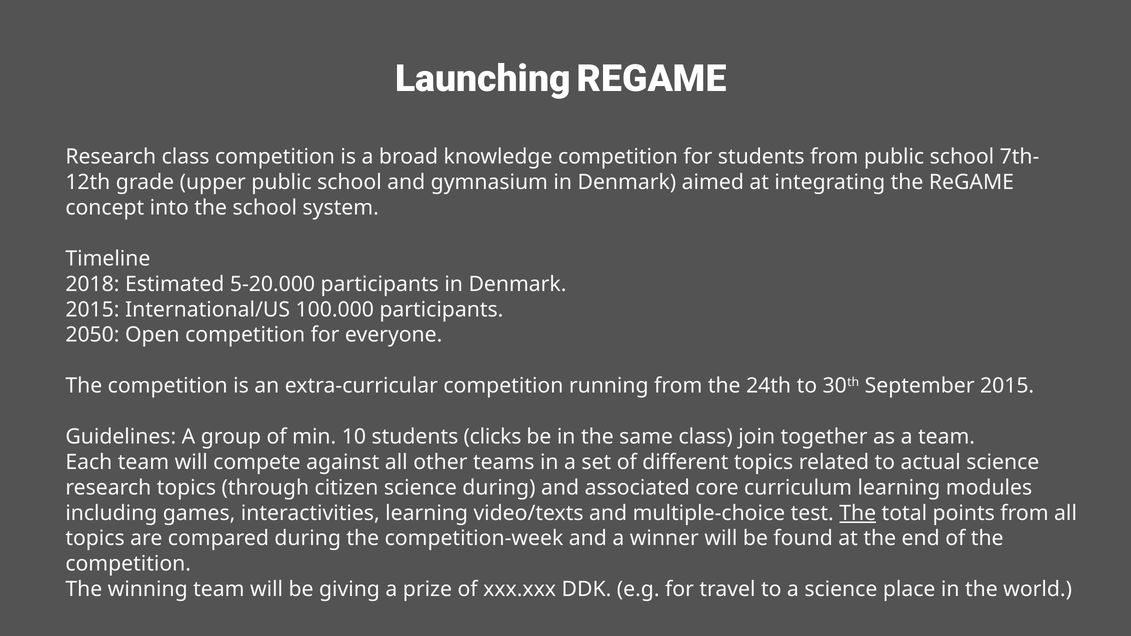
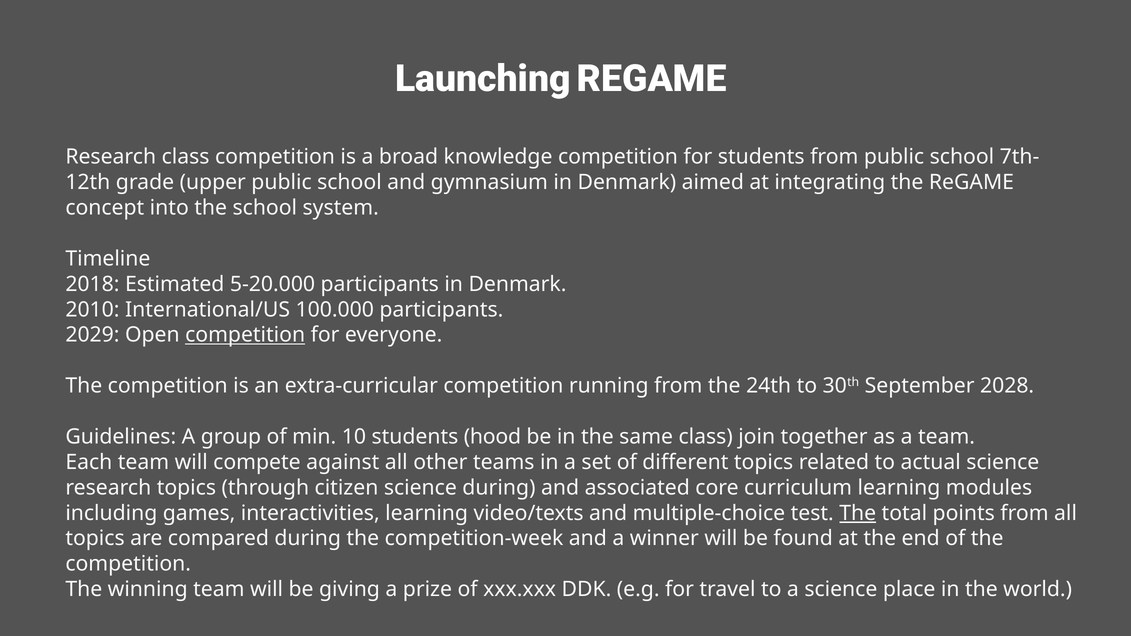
2015 at (92, 310): 2015 -> 2010
2050: 2050 -> 2029
competition at (245, 335) underline: none -> present
September 2015: 2015 -> 2028
clicks: clicks -> hood
